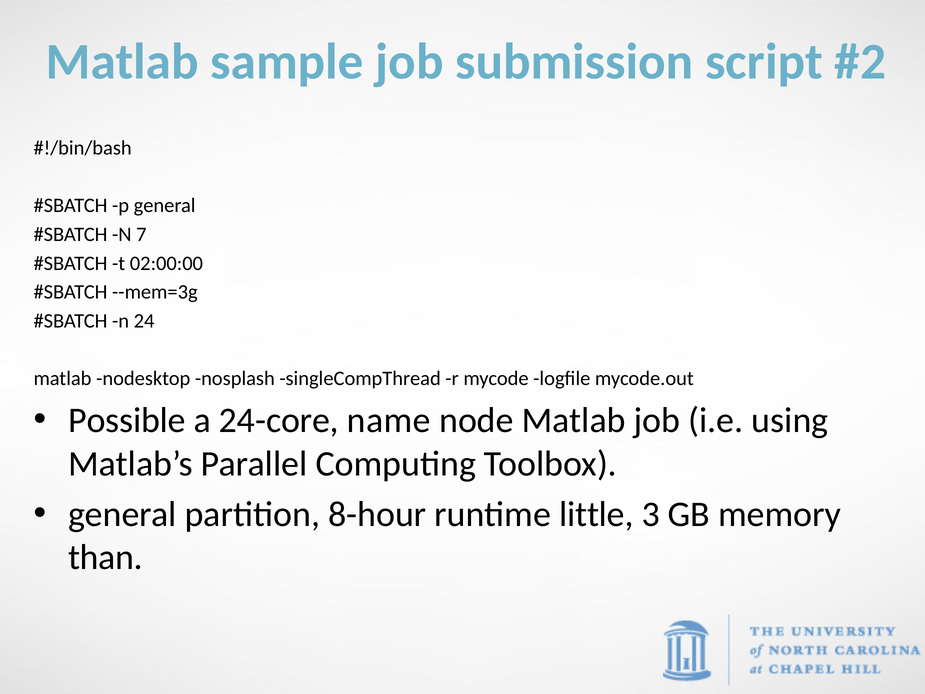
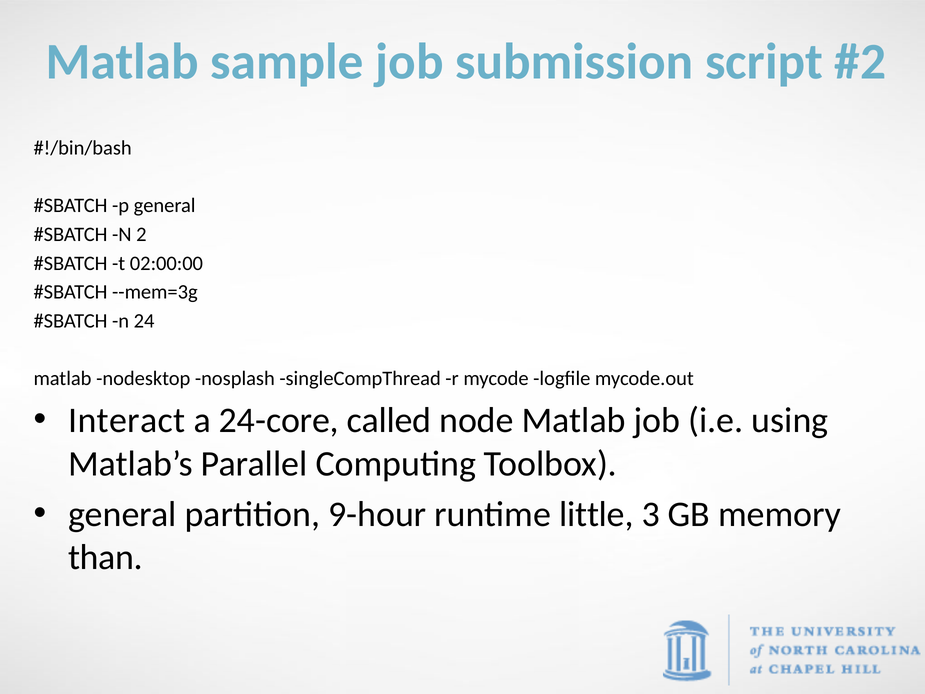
7: 7 -> 2
Possible: Possible -> Interact
name: name -> called
8-hour: 8-hour -> 9-hour
